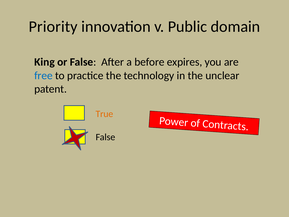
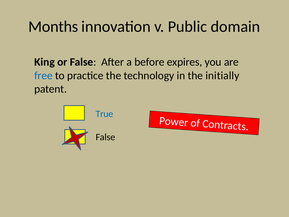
Priority: Priority -> Months
unclear: unclear -> initially
True colour: orange -> blue
